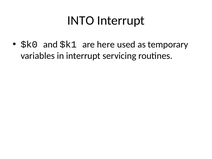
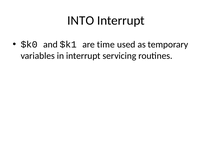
here: here -> time
